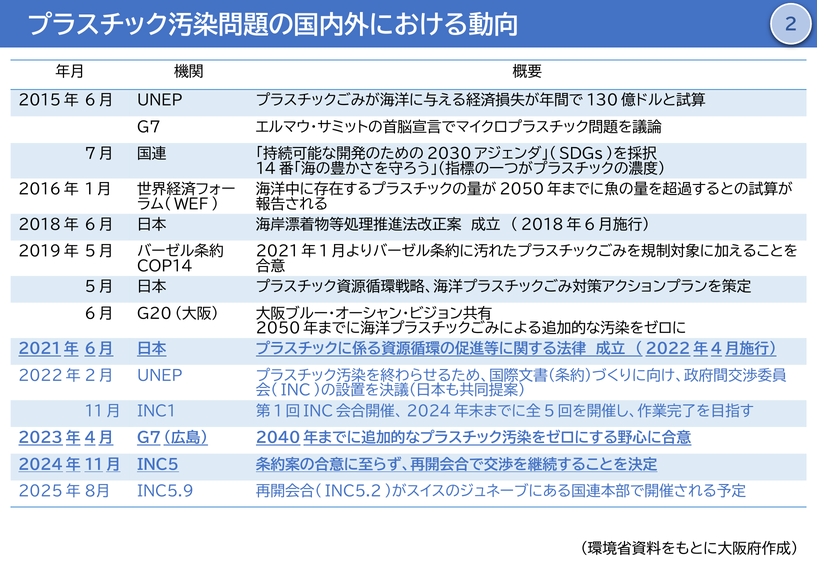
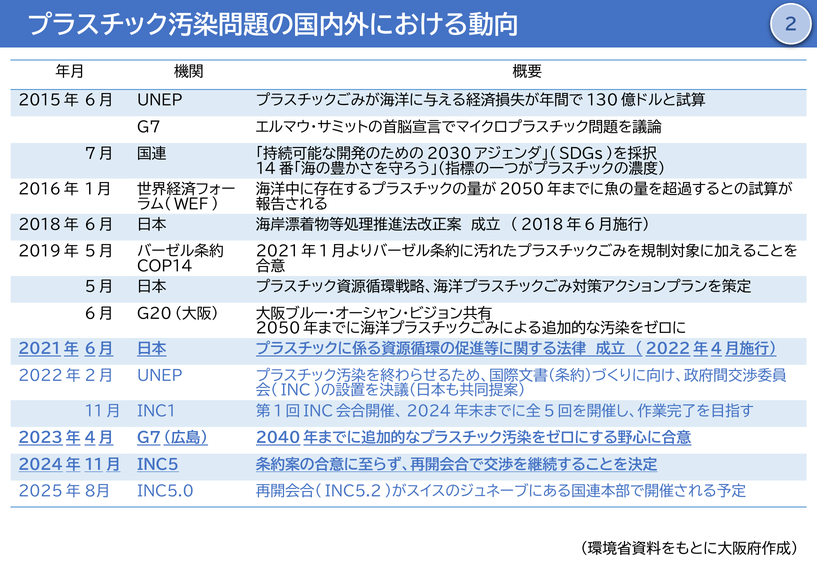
INC5.9: INC5.9 -> INC5.0
